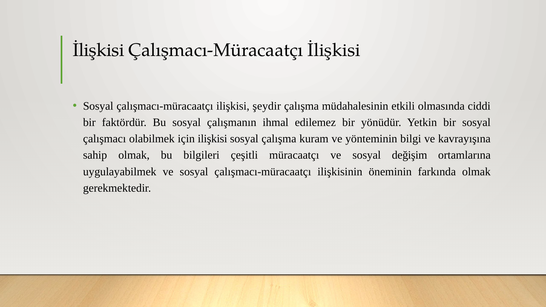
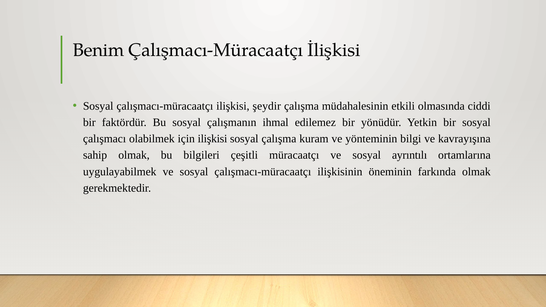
İlişkisi at (99, 50): İlişkisi -> Benim
değişim: değişim -> ayrıntılı
